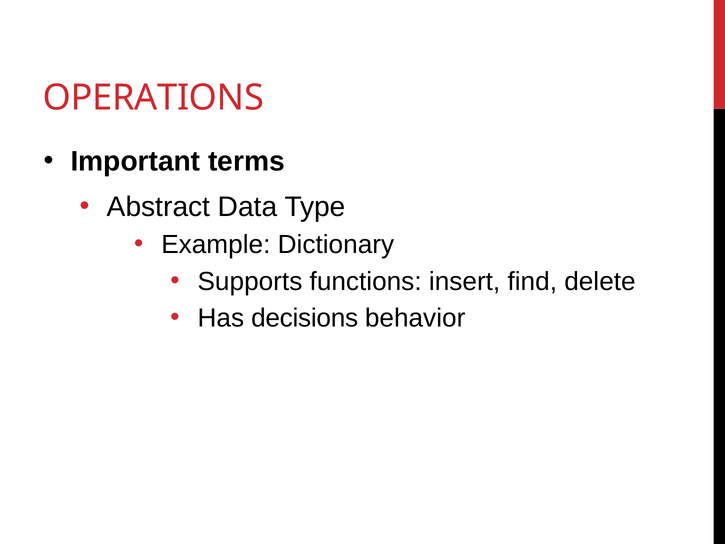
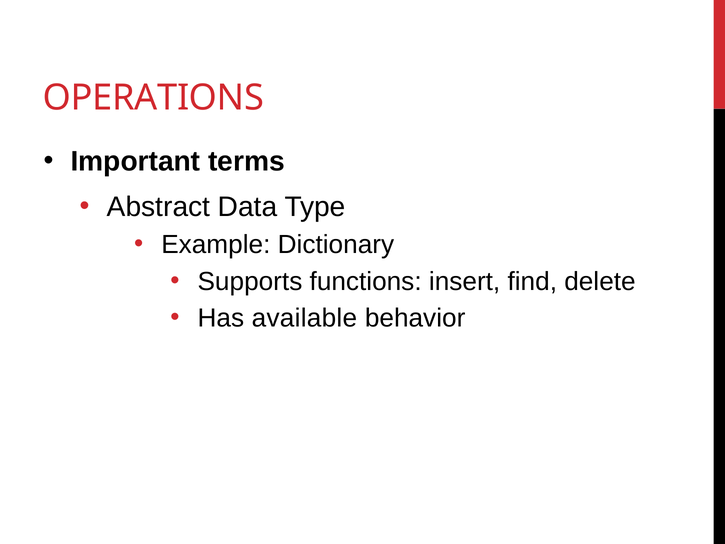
decisions: decisions -> available
